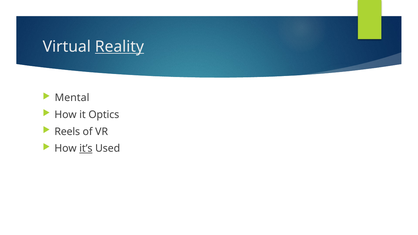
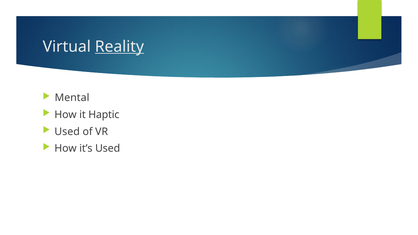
Optics: Optics -> Haptic
Reels at (67, 132): Reels -> Used
it’s underline: present -> none
